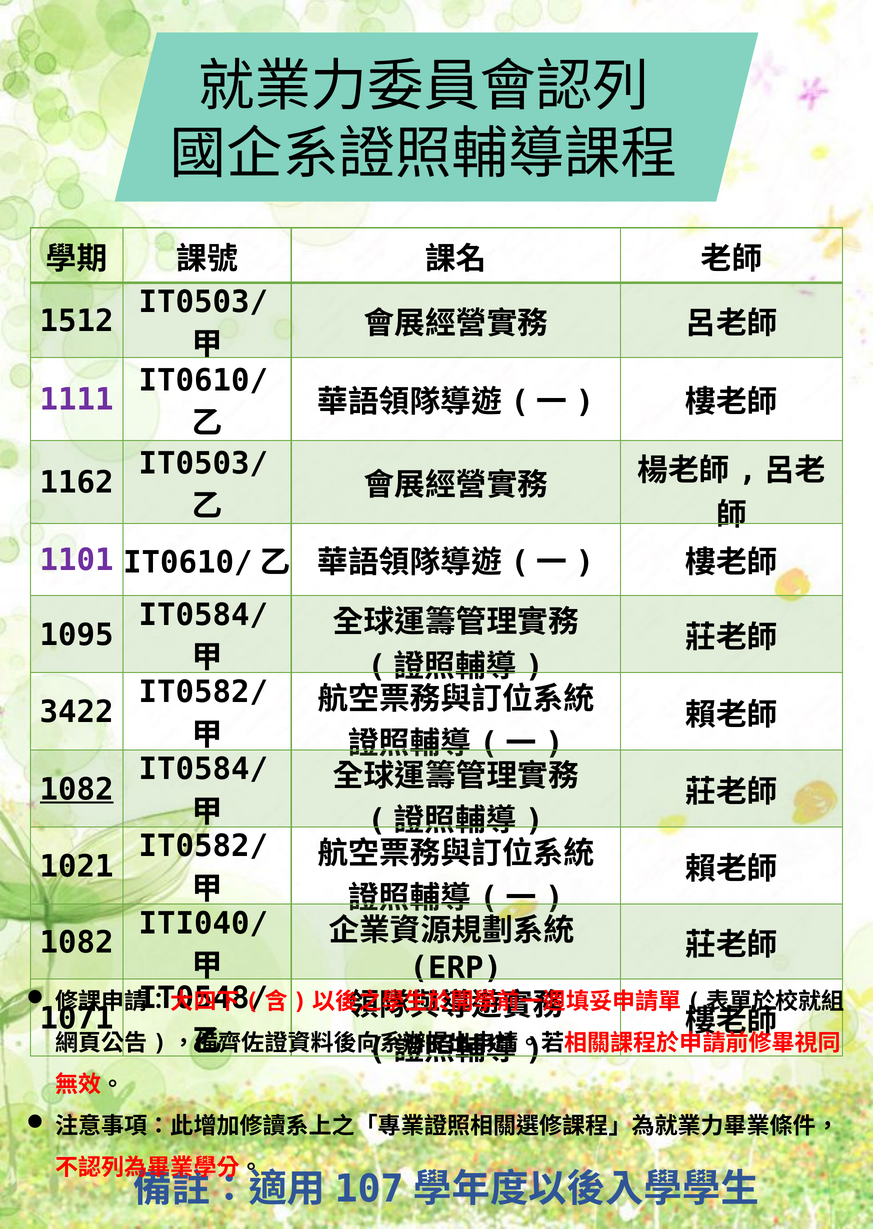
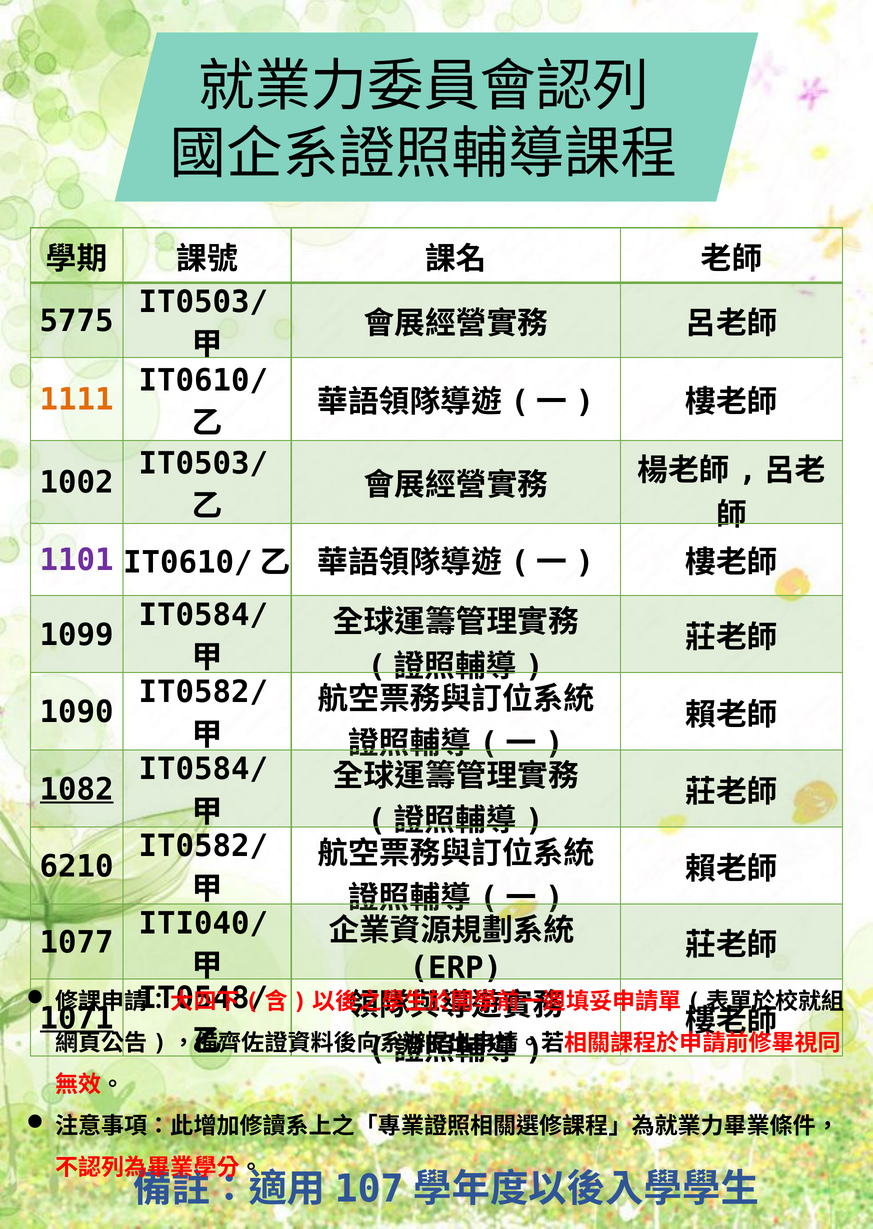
1512: 1512 -> 5775
1111 colour: purple -> orange
1162: 1162 -> 1002
1095: 1095 -> 1099
3422: 3422 -> 1090
1021: 1021 -> 6210
1082 at (77, 943): 1082 -> 1077
1071 underline: none -> present
